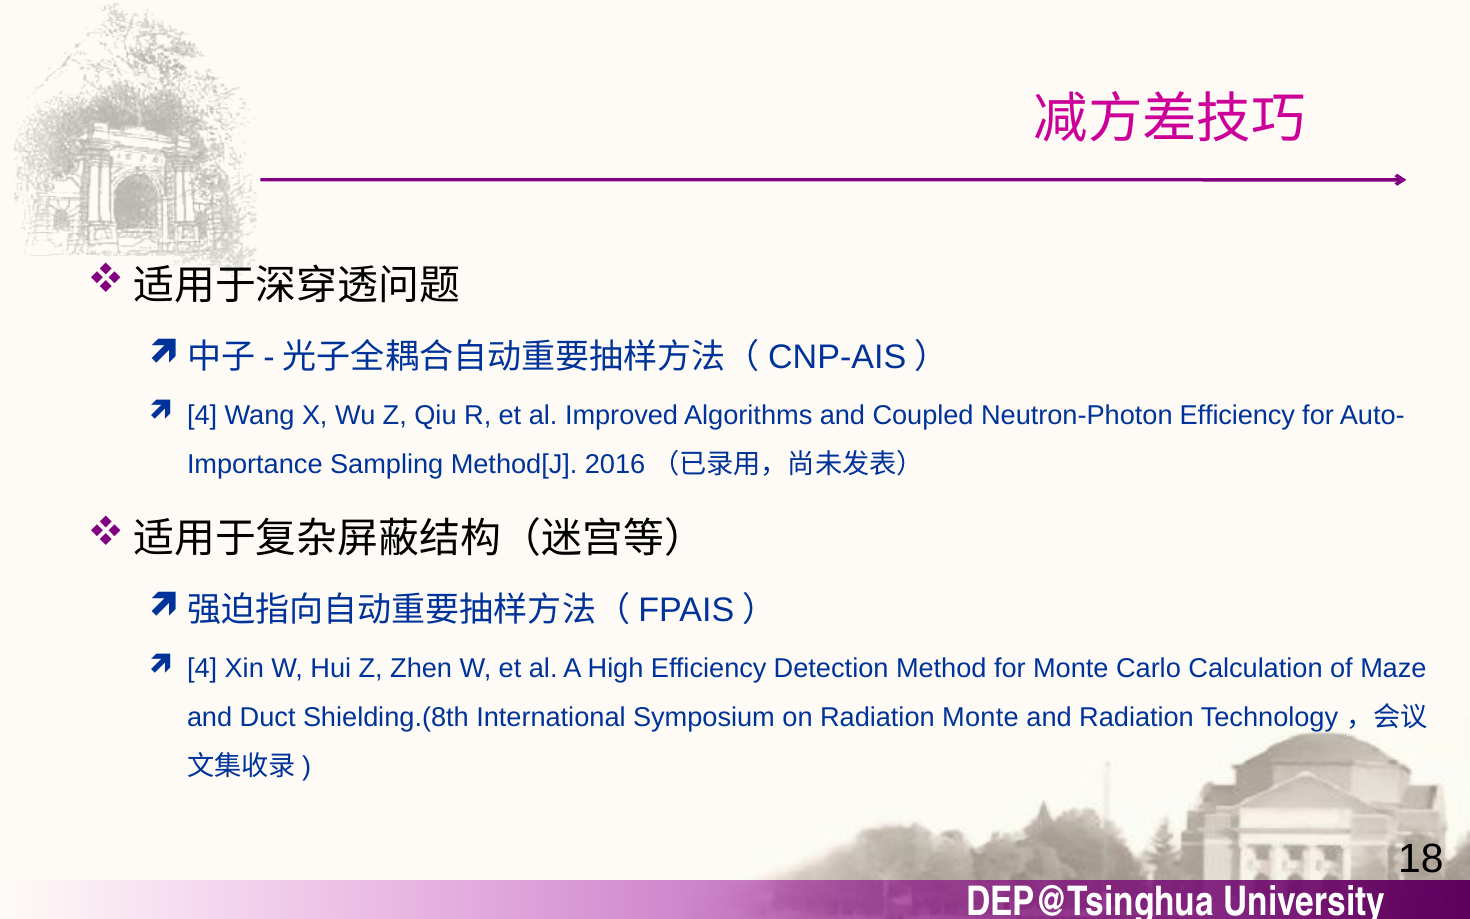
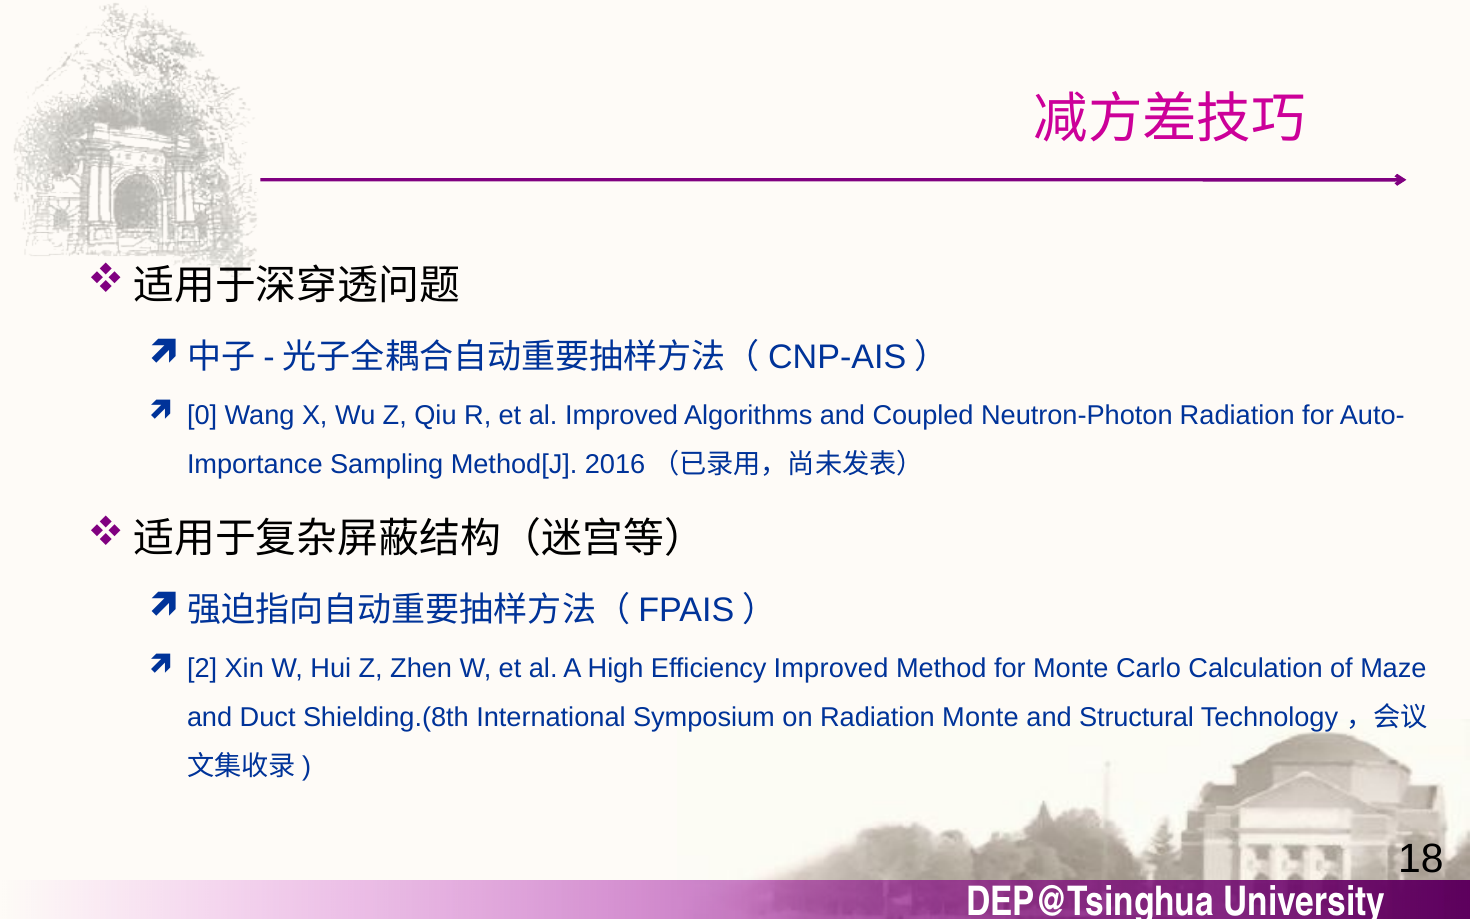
4 at (202, 415): 4 -> 0
Neutron-Photon Efficiency: Efficiency -> Radiation
4 at (202, 668): 4 -> 2
Efficiency Detection: Detection -> Improved
and Radiation: Radiation -> Structural
